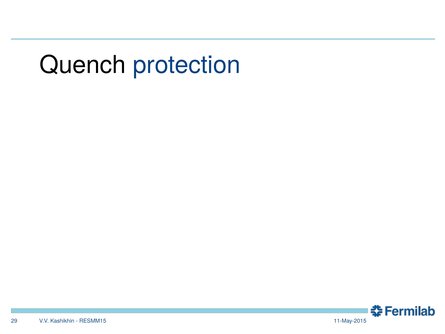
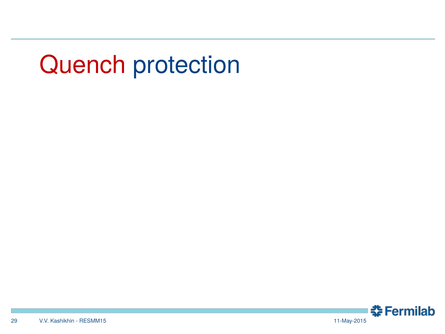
Quench colour: black -> red
